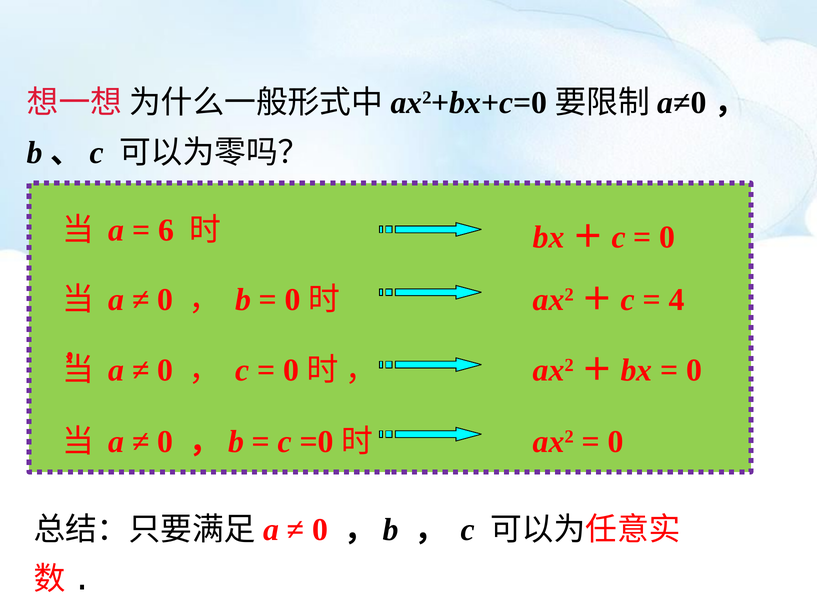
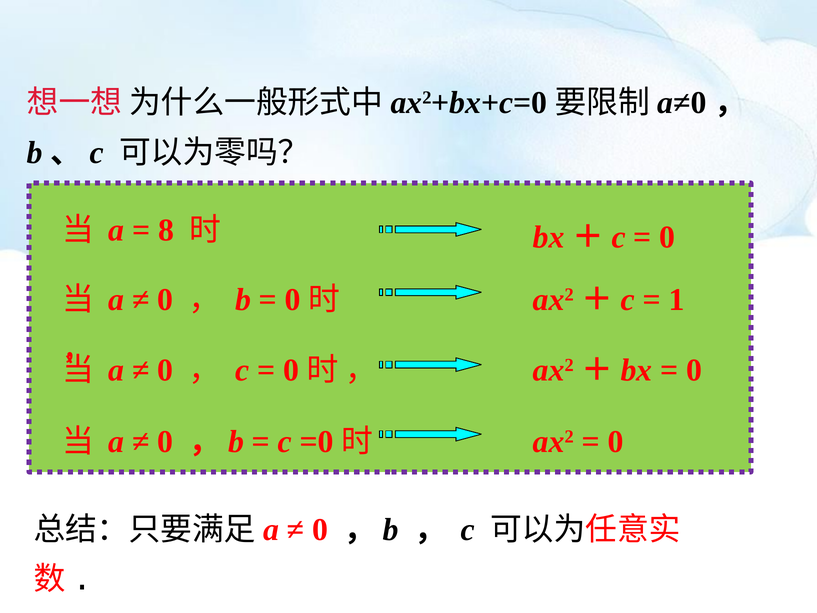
6: 6 -> 8
4: 4 -> 1
